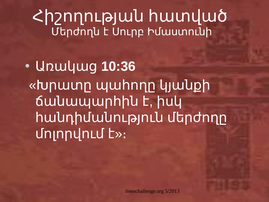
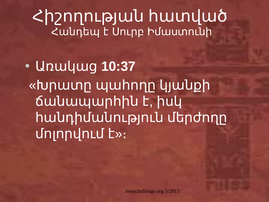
Մերժողն: Մերժողն -> Հանդեպ
10:36: 10:36 -> 10:37
